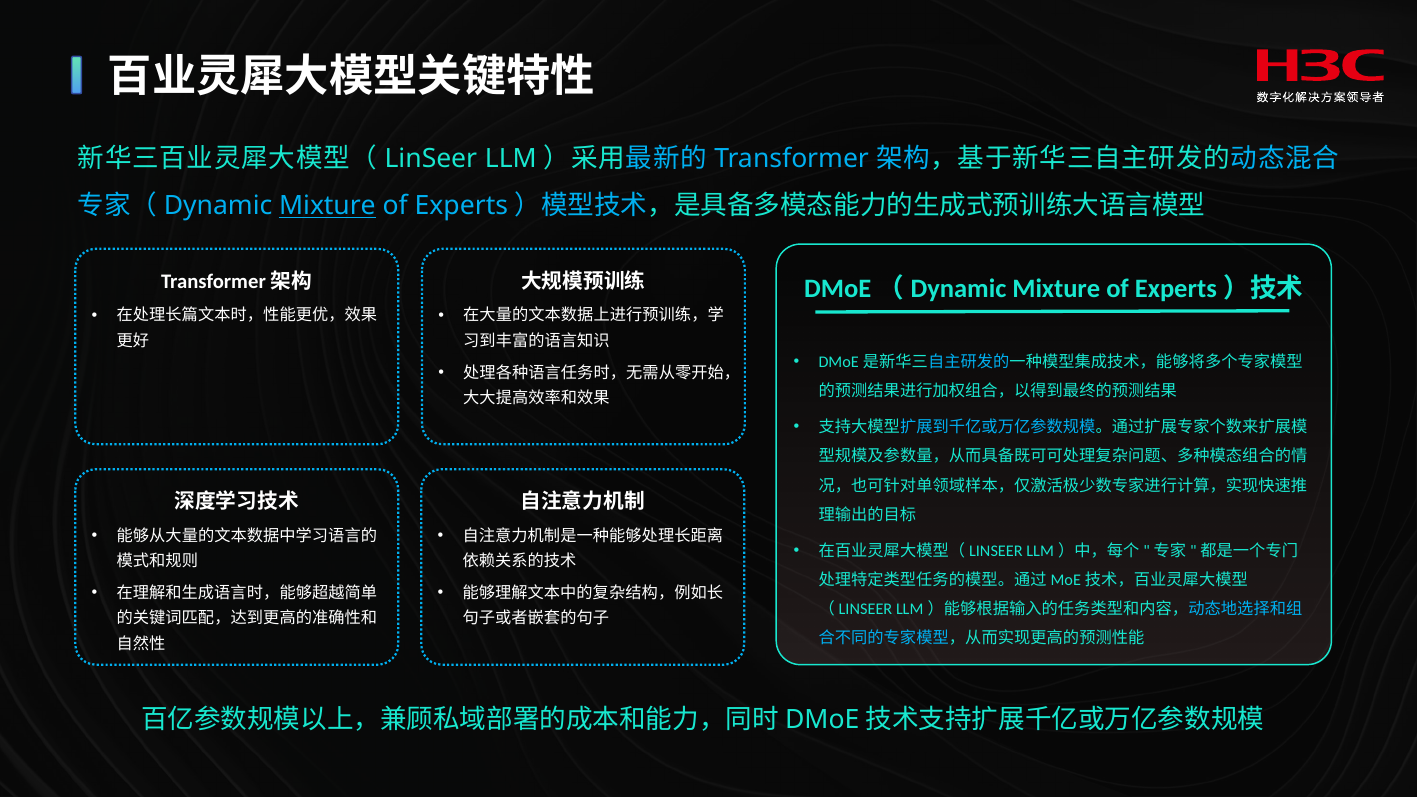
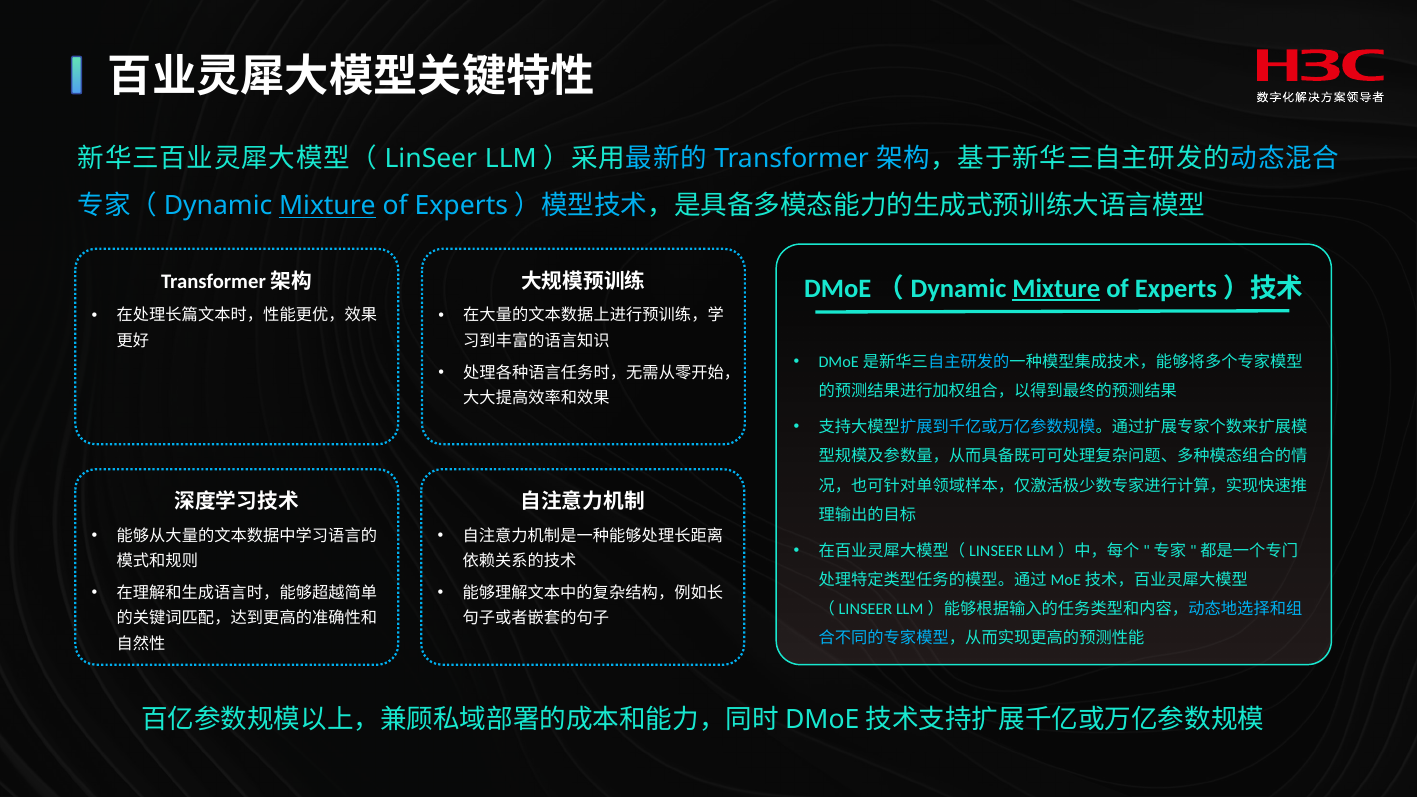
Mixture at (1056, 289) underline: none -> present
